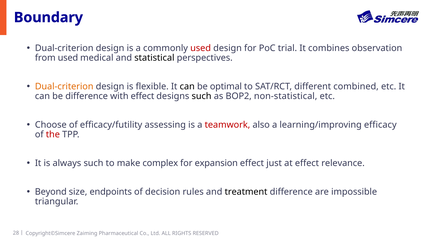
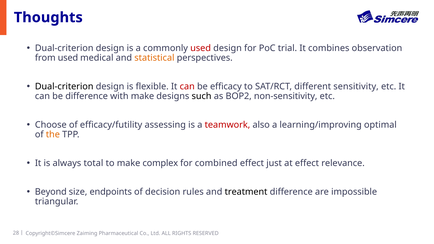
Boundary: Boundary -> Thoughts
statistical colour: black -> orange
Dual-criterion at (64, 87) colour: orange -> black
can at (187, 87) colour: black -> red
optimal: optimal -> efficacy
combined: combined -> sensitivity
with effect: effect -> make
non-statistical: non-statistical -> non-sensitivity
efficacy: efficacy -> optimal
the colour: red -> orange
always such: such -> total
expansion: expansion -> combined
